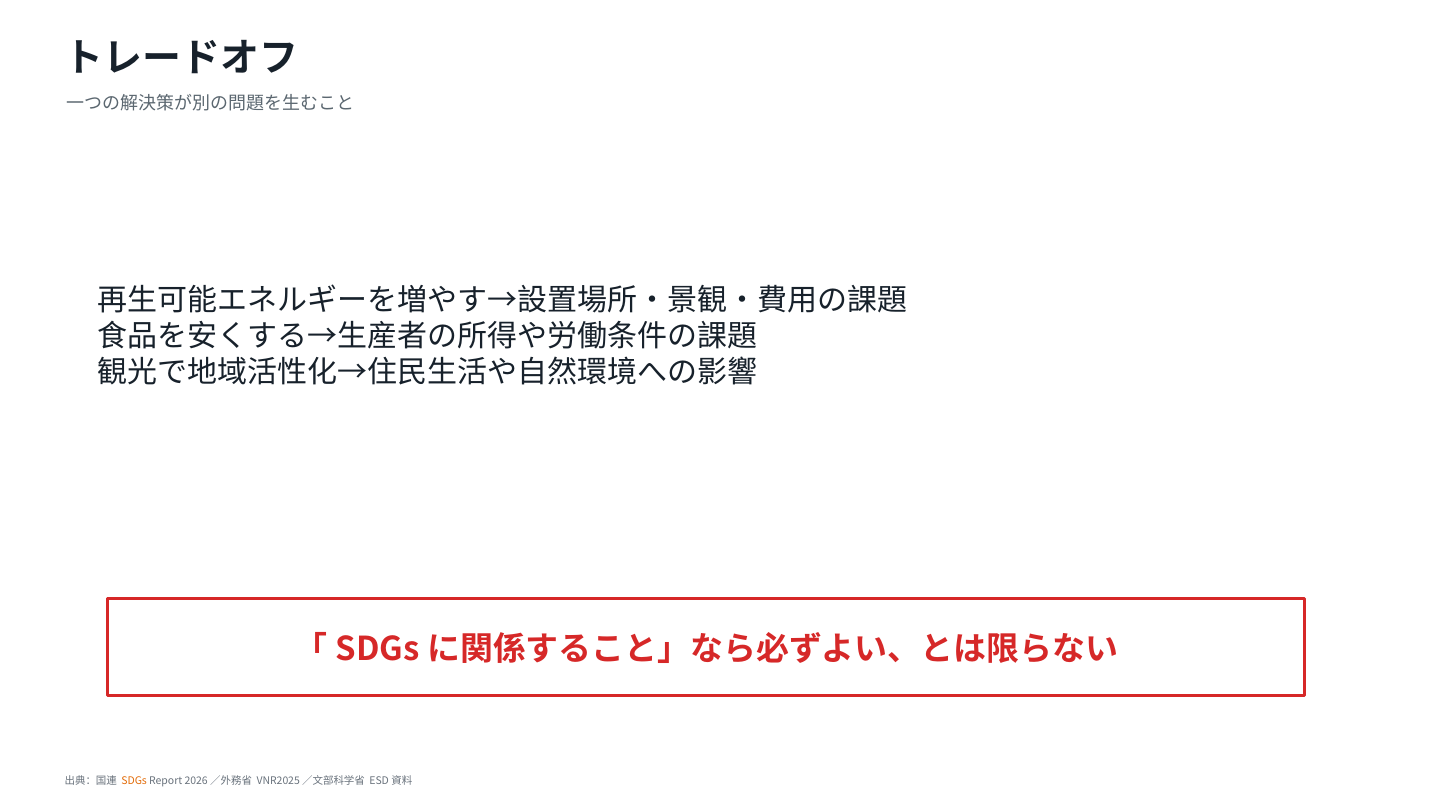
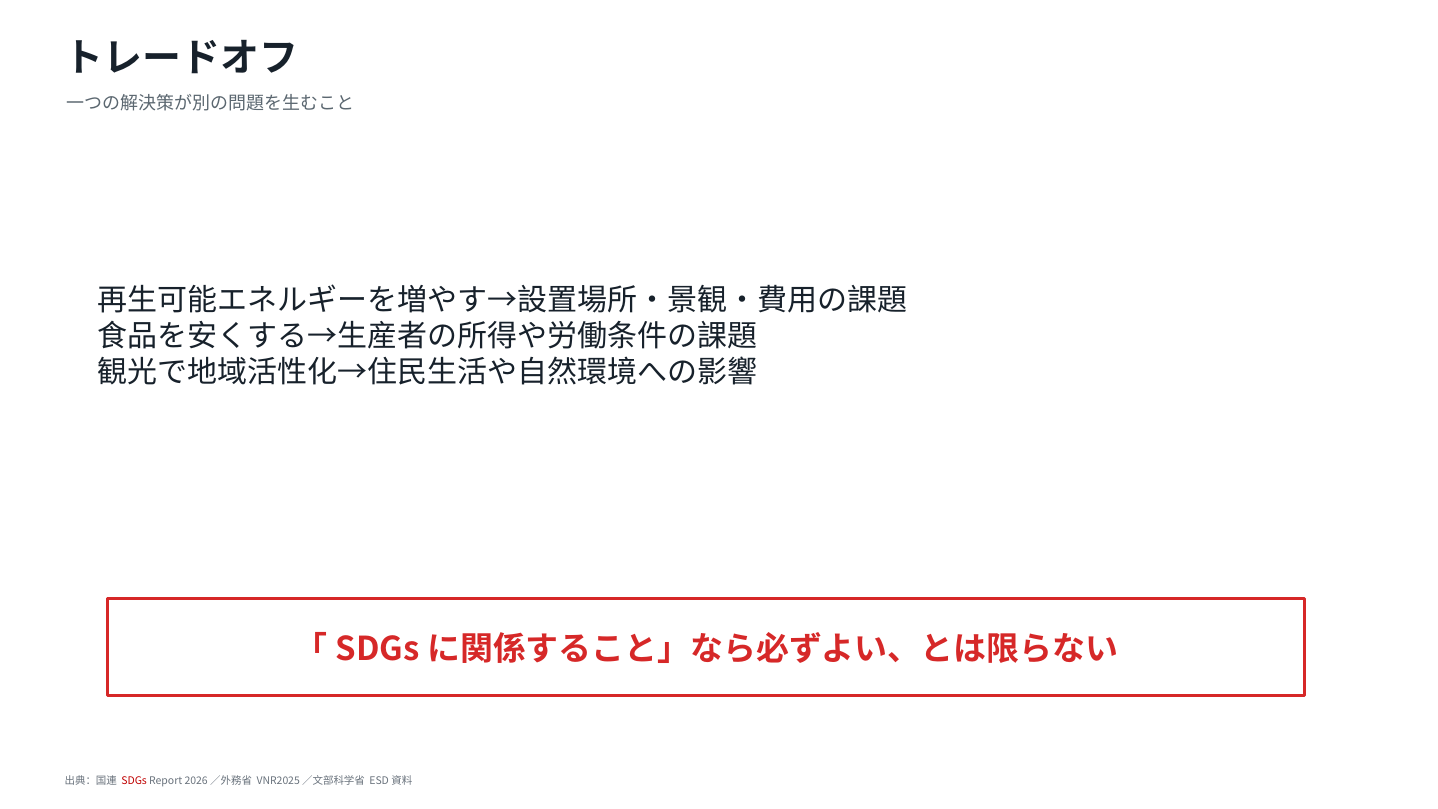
SDGs colour: orange -> red
